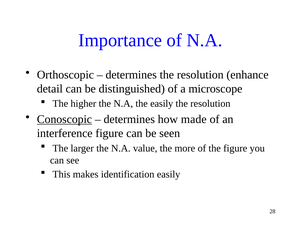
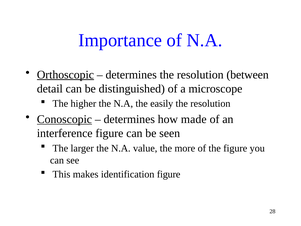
Orthoscopic underline: none -> present
enhance: enhance -> between
identification easily: easily -> figure
